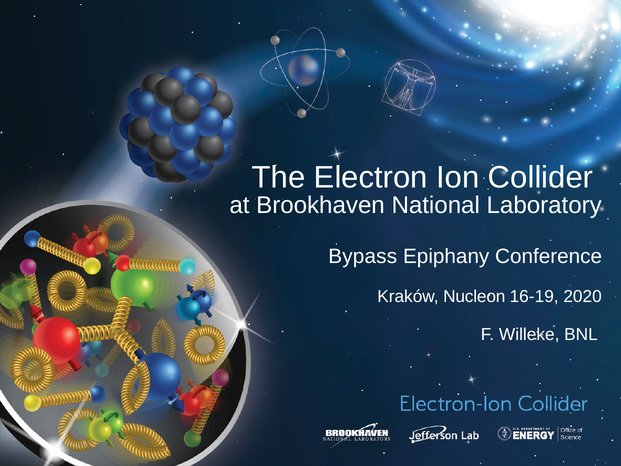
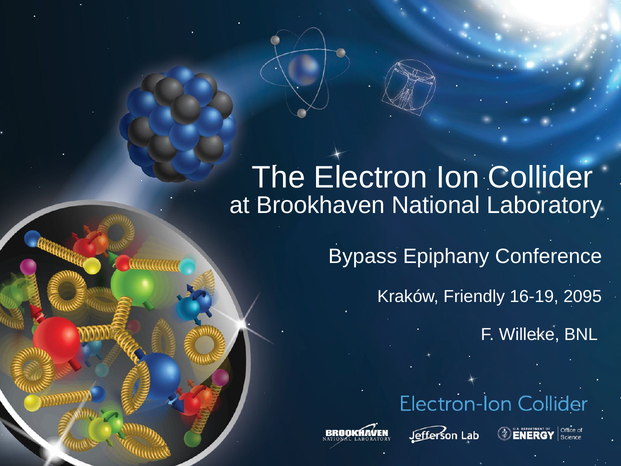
Nucleon: Nucleon -> Friendly
2020: 2020 -> 2095
